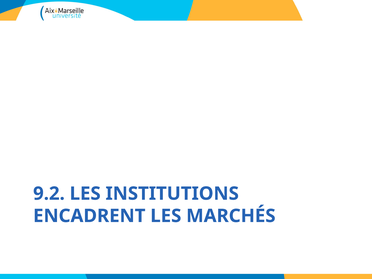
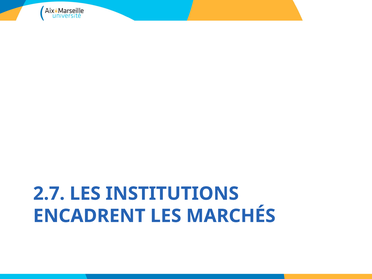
9.2: 9.2 -> 2.7
